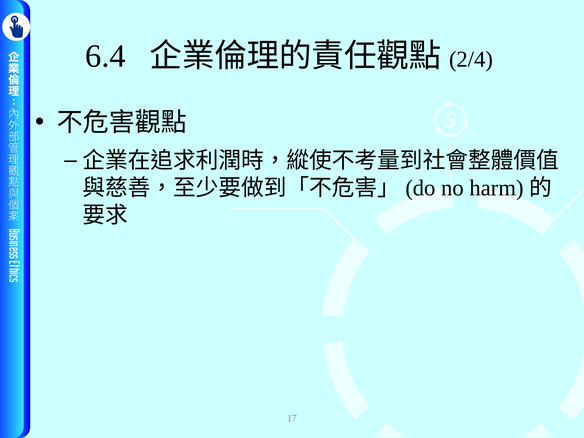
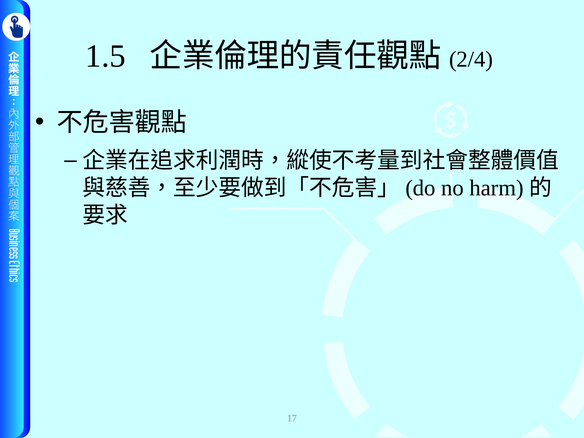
6.4: 6.4 -> 1.5
